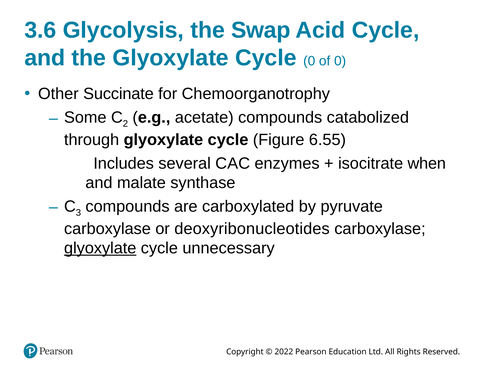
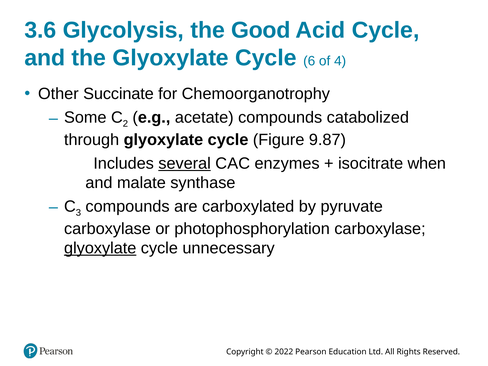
Swap: Swap -> Good
Cycle 0: 0 -> 6
of 0: 0 -> 4
6.55: 6.55 -> 9.87
several underline: none -> present
deoxyribonucleotides: deoxyribonucleotides -> photophosphorylation
